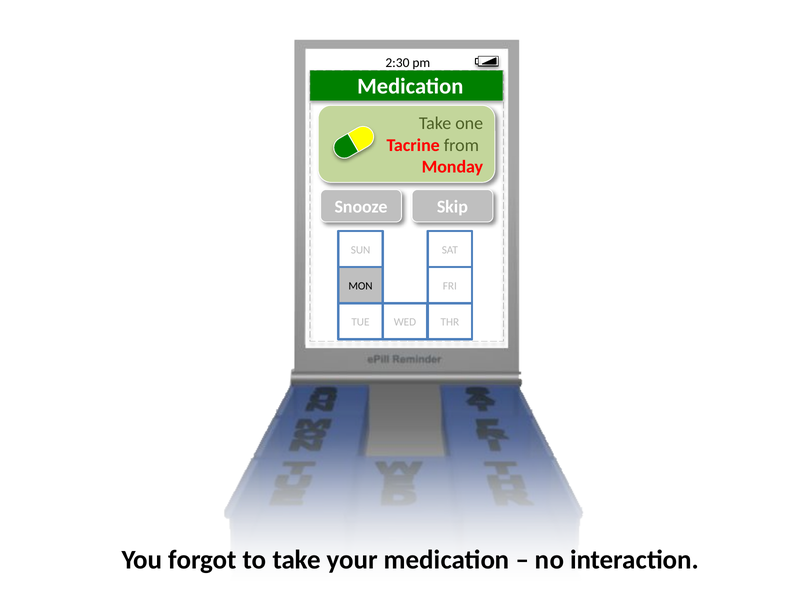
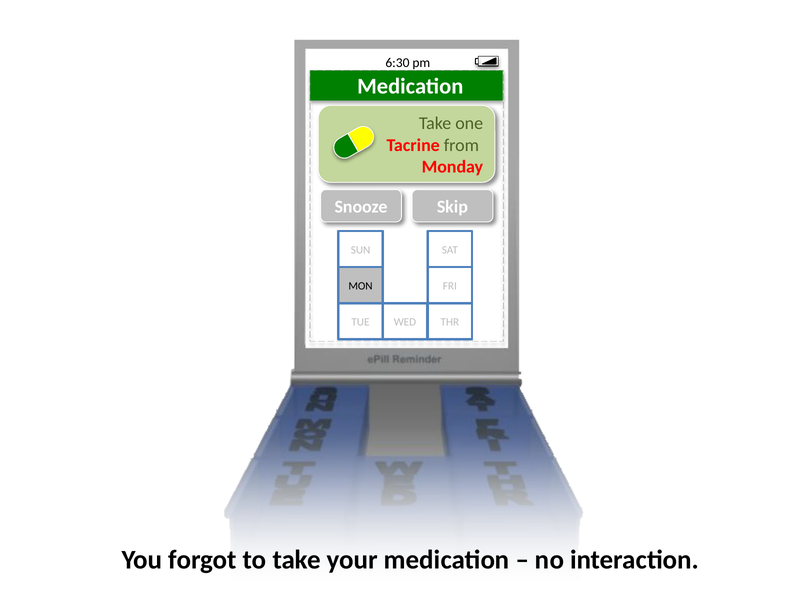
2:30: 2:30 -> 6:30
